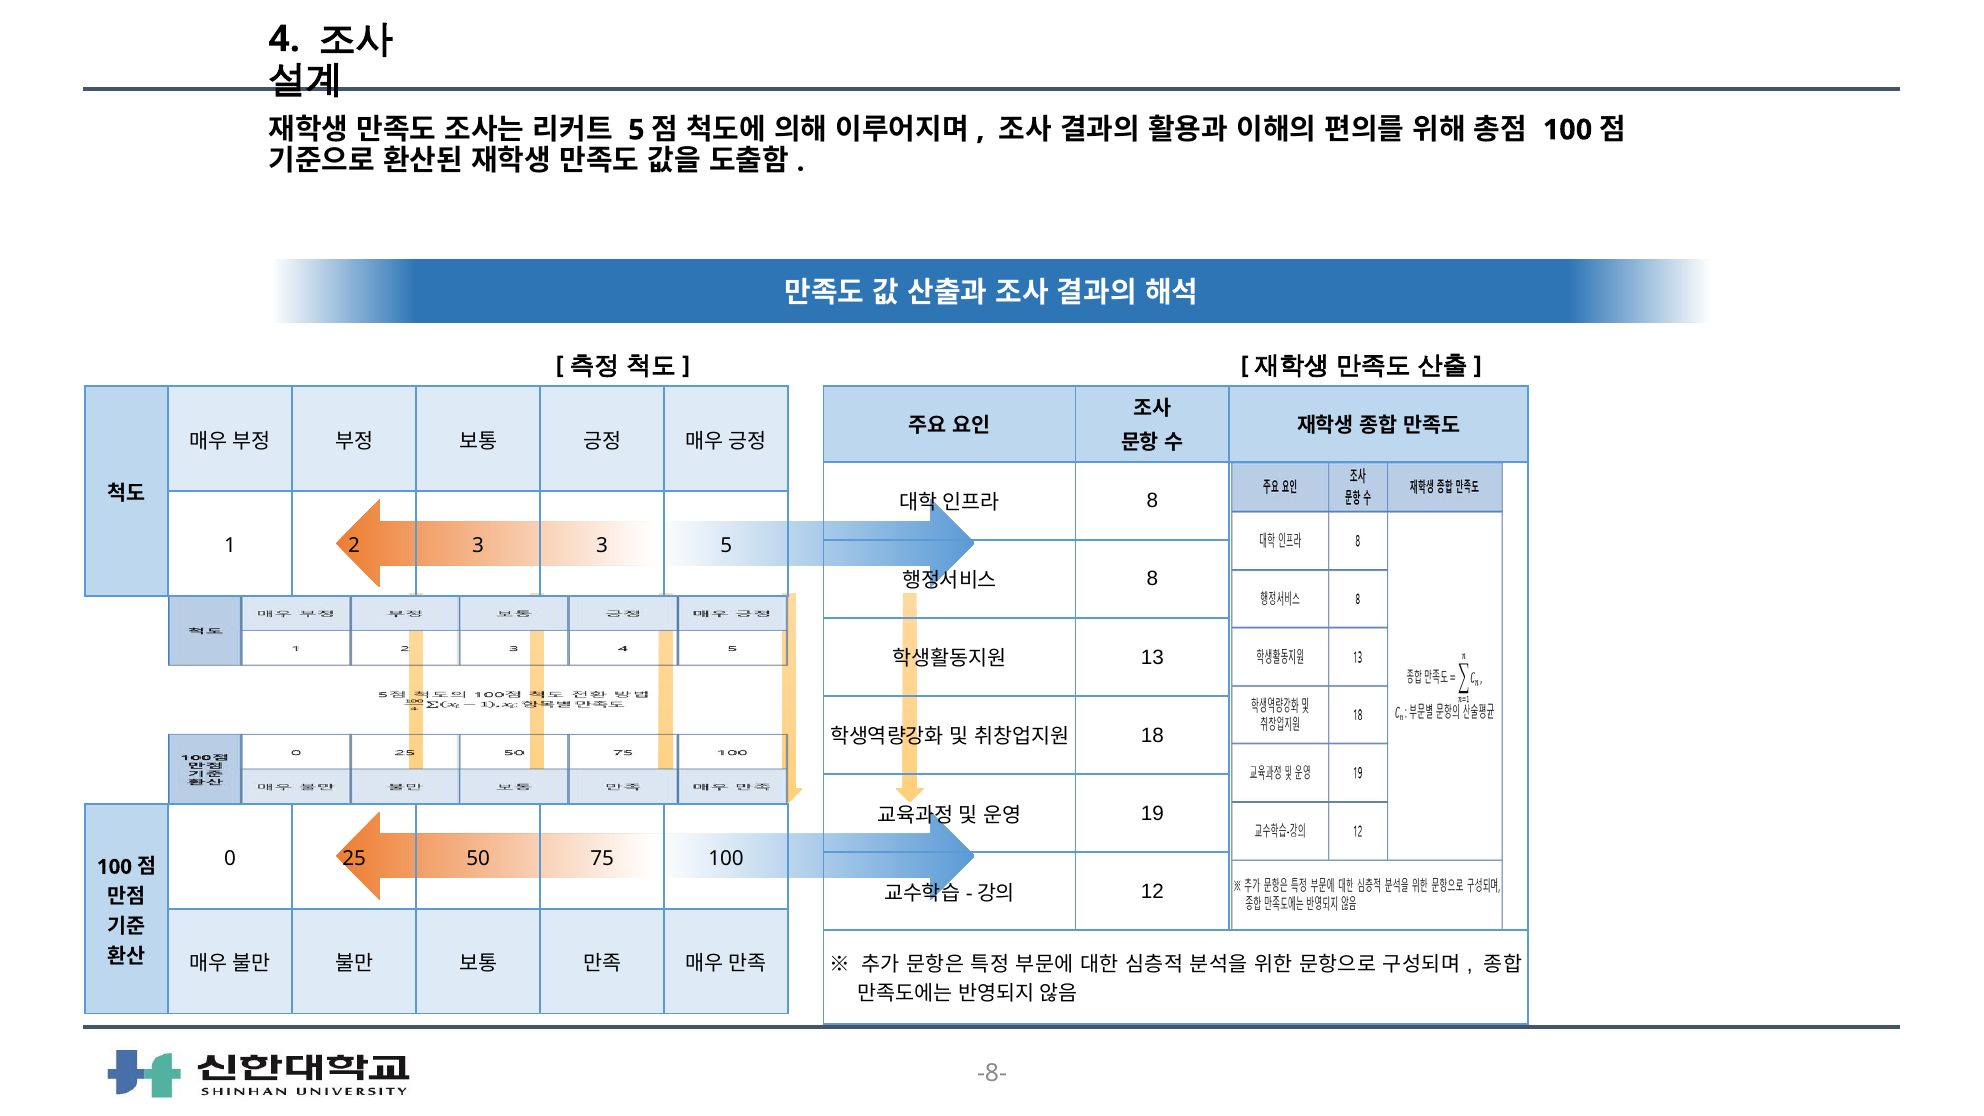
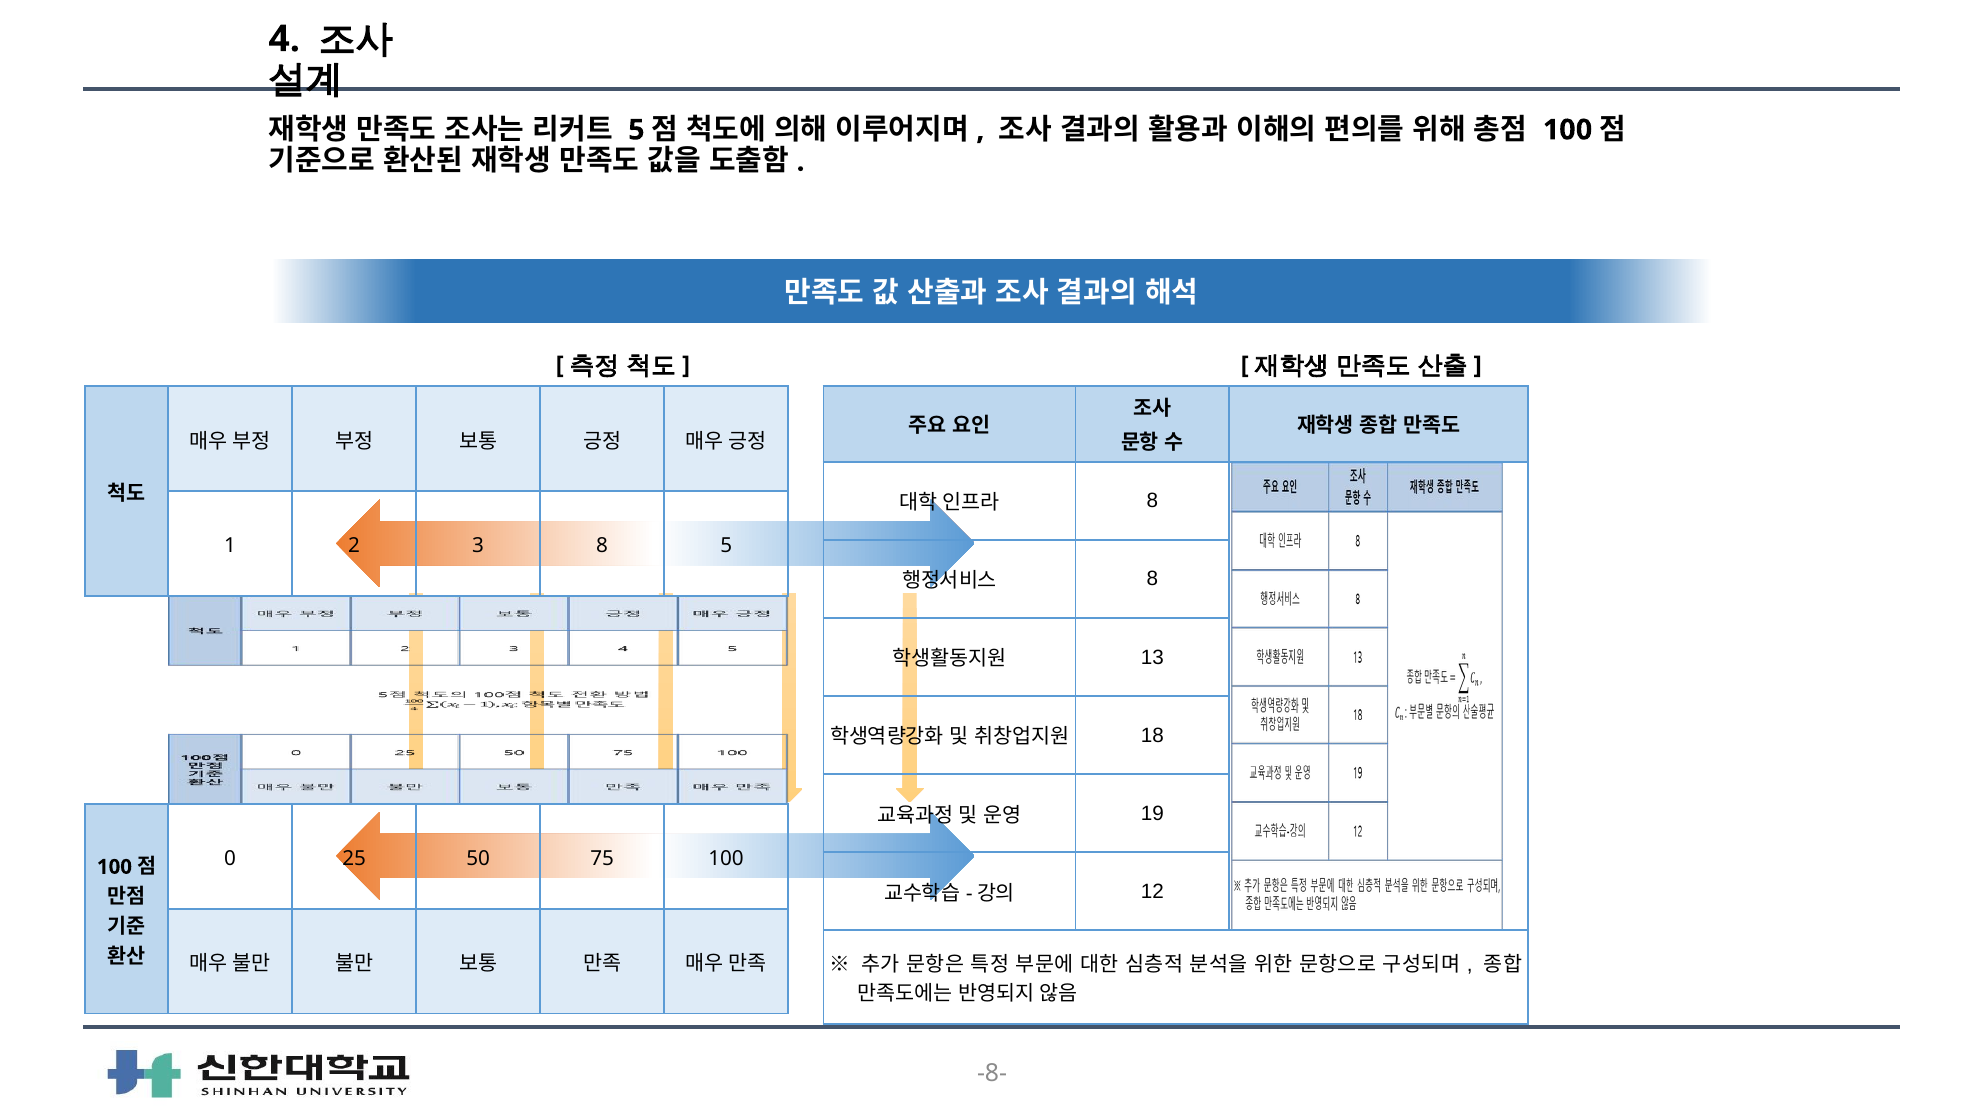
3 at (602, 545): 3 -> 8
